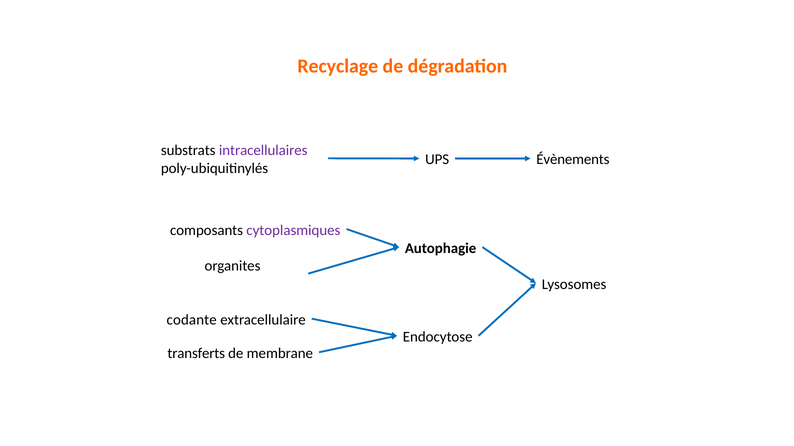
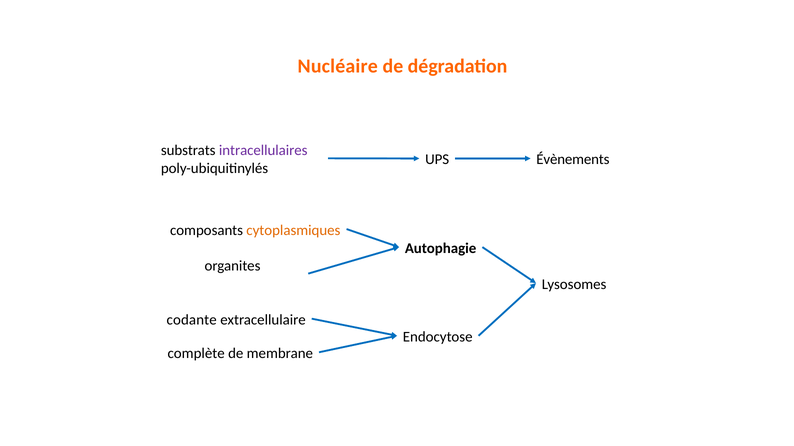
Recyclage: Recyclage -> Nucléaire
cytoplasmiques colour: purple -> orange
transferts: transferts -> complète
